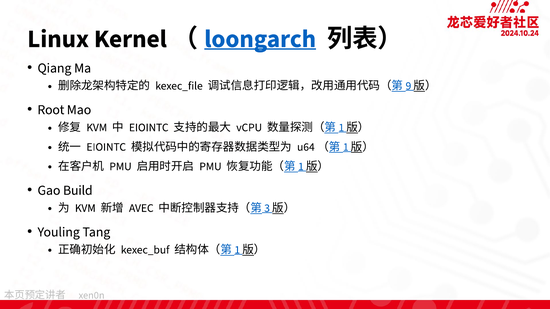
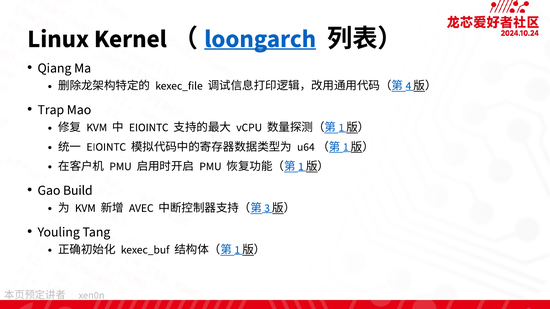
9: 9 -> 4
Root: Root -> Trap
